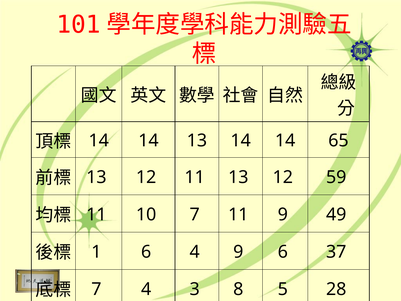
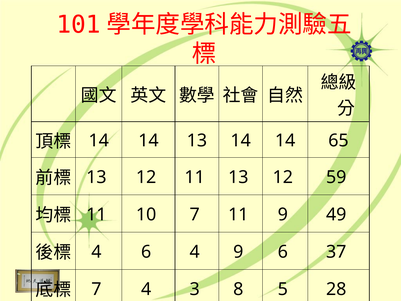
1 at (96, 252): 1 -> 4
